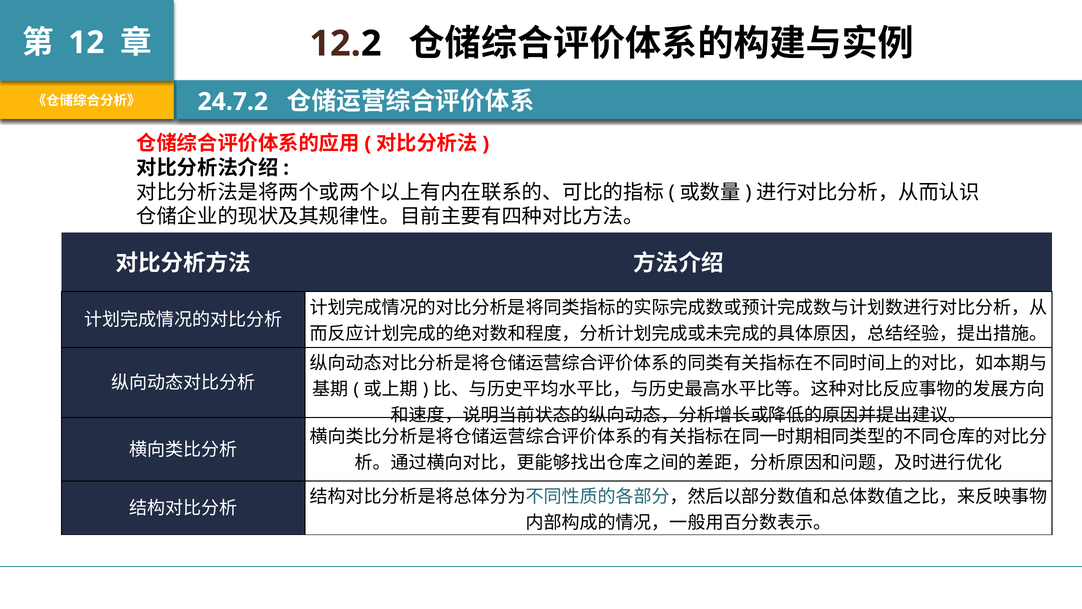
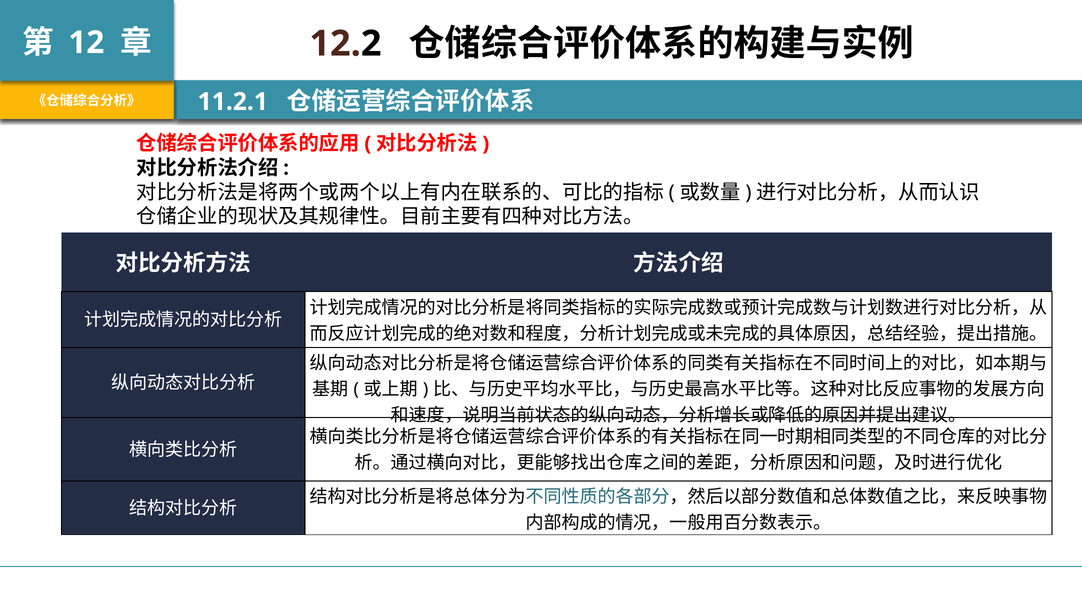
24.7.2: 24.7.2 -> 11.2.1
